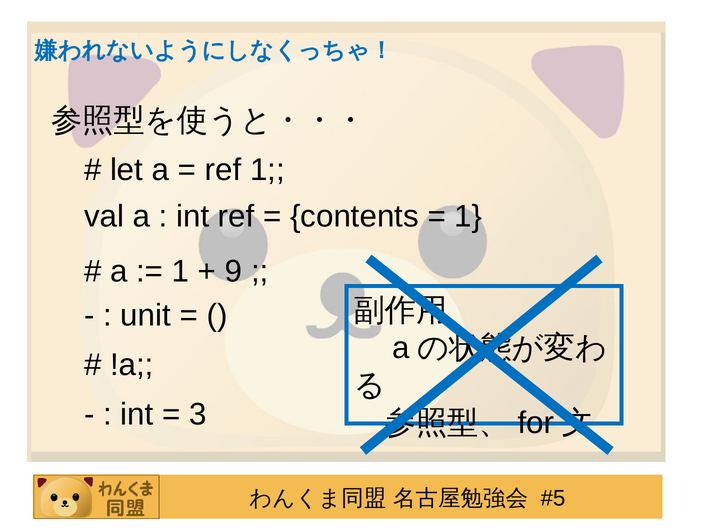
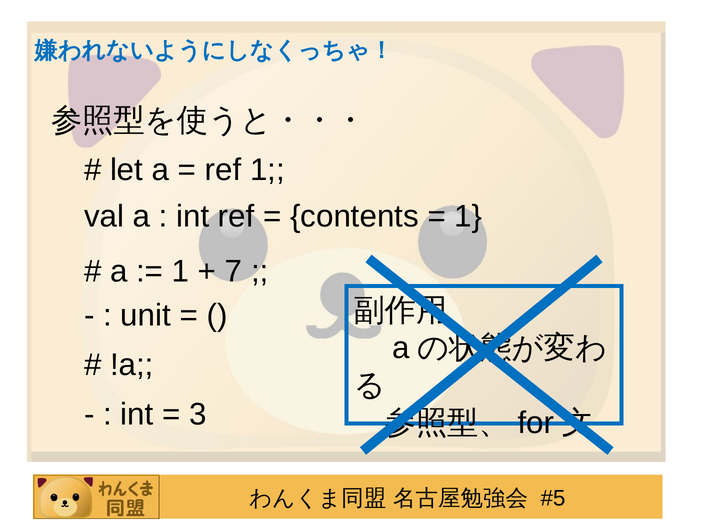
9: 9 -> 7
